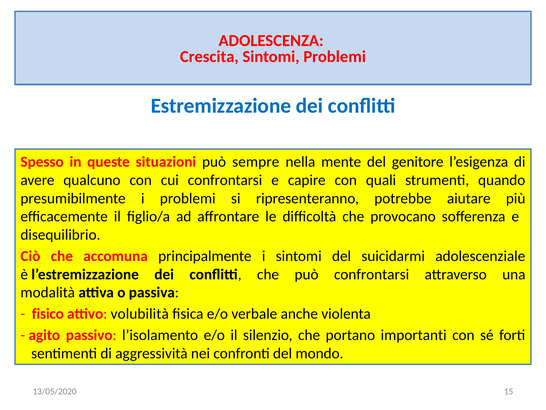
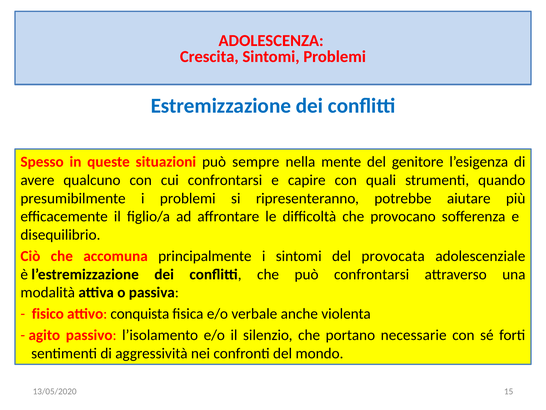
suicidarmi: suicidarmi -> provocata
volubilità: volubilità -> conquista
importanti: importanti -> necessarie
